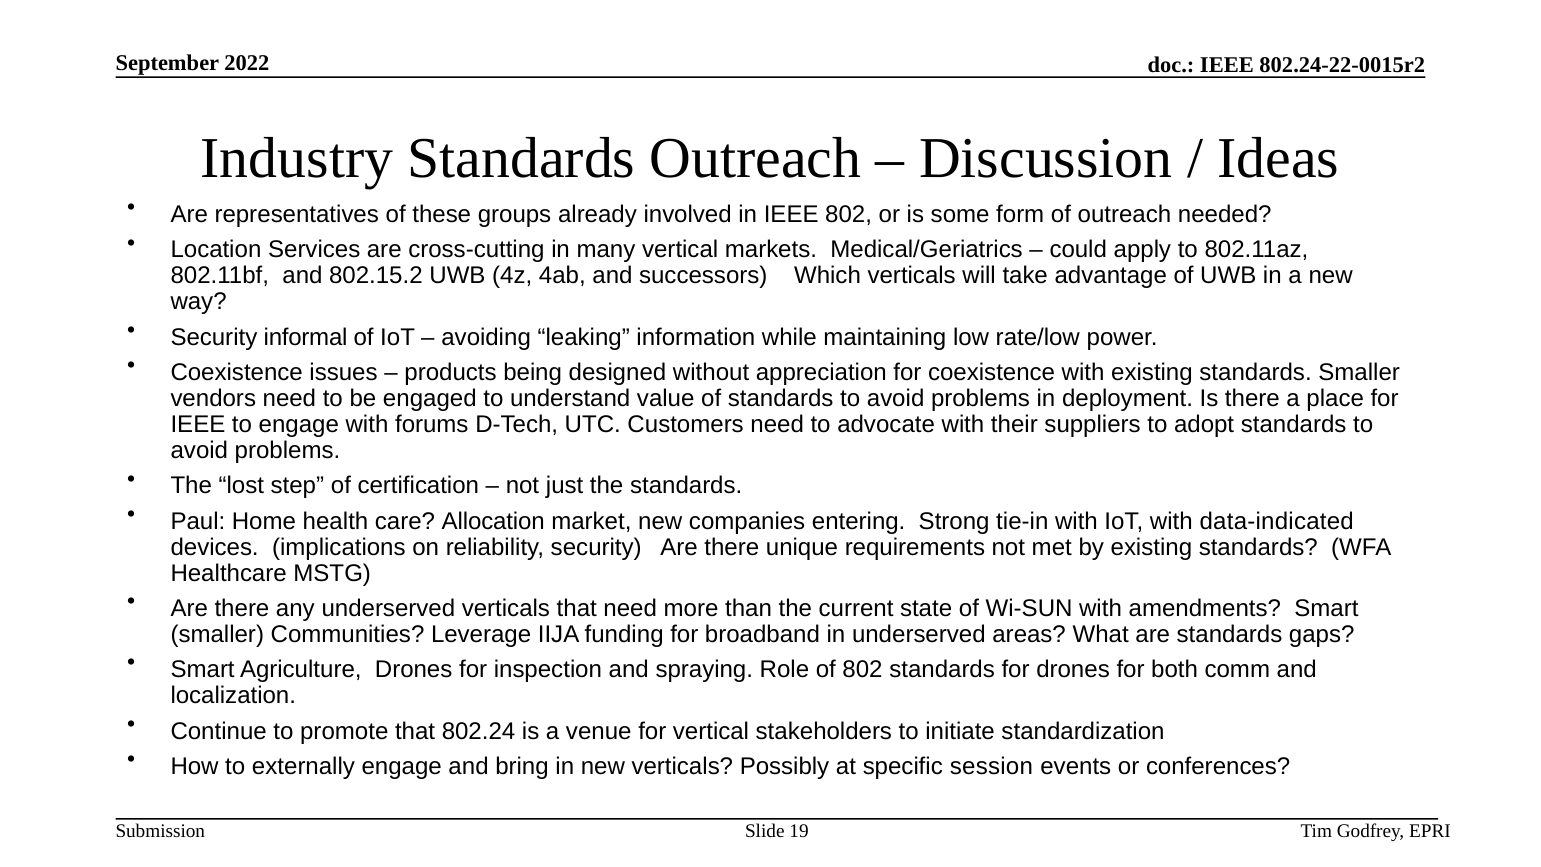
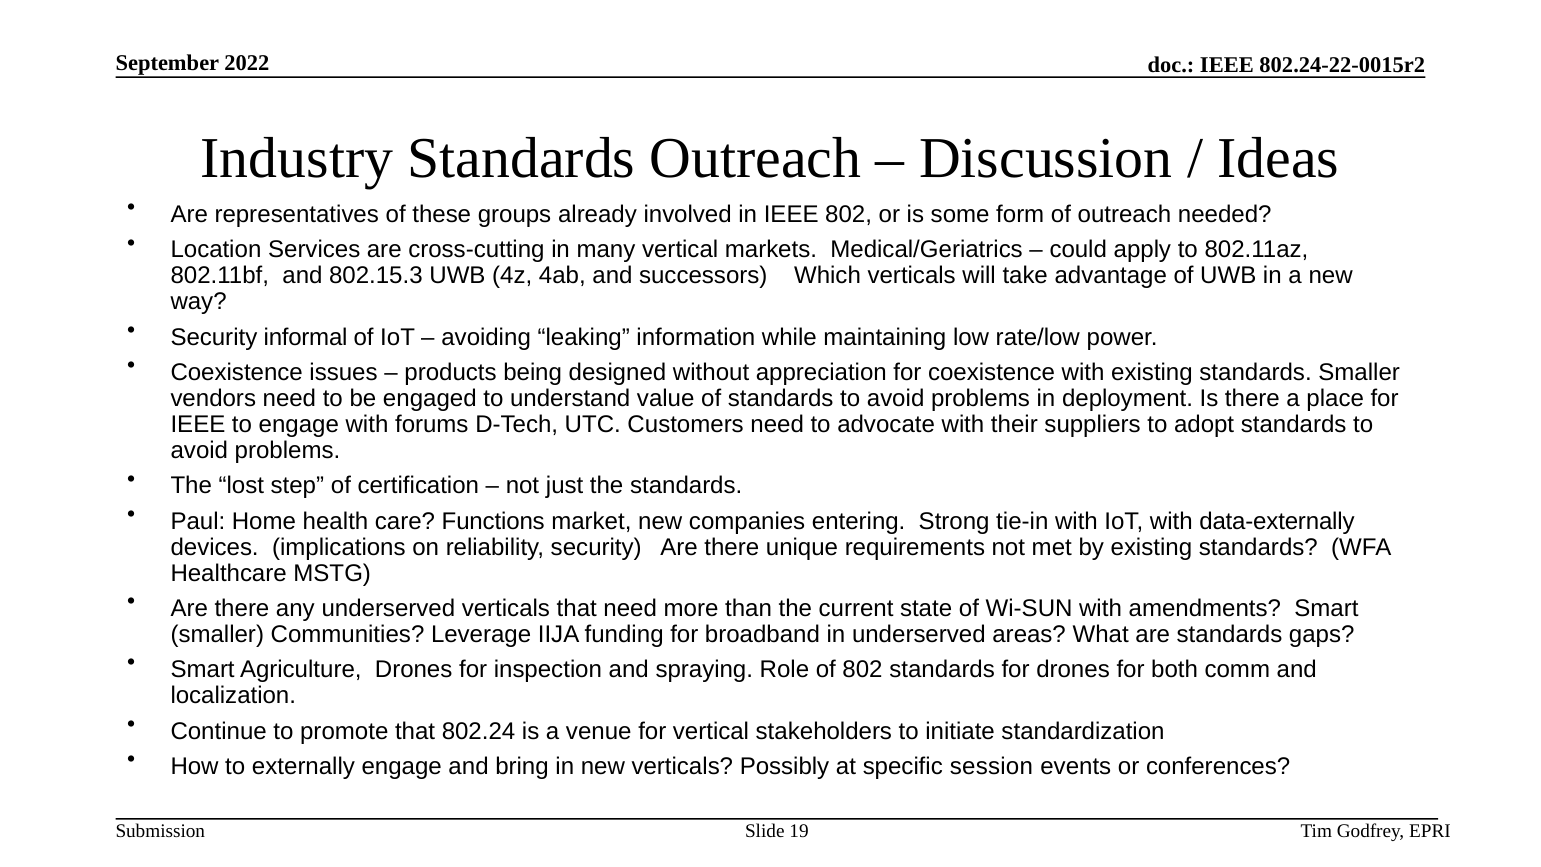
802.15.2: 802.15.2 -> 802.15.3
Allocation: Allocation -> Functions
data-indicated: data-indicated -> data-externally
